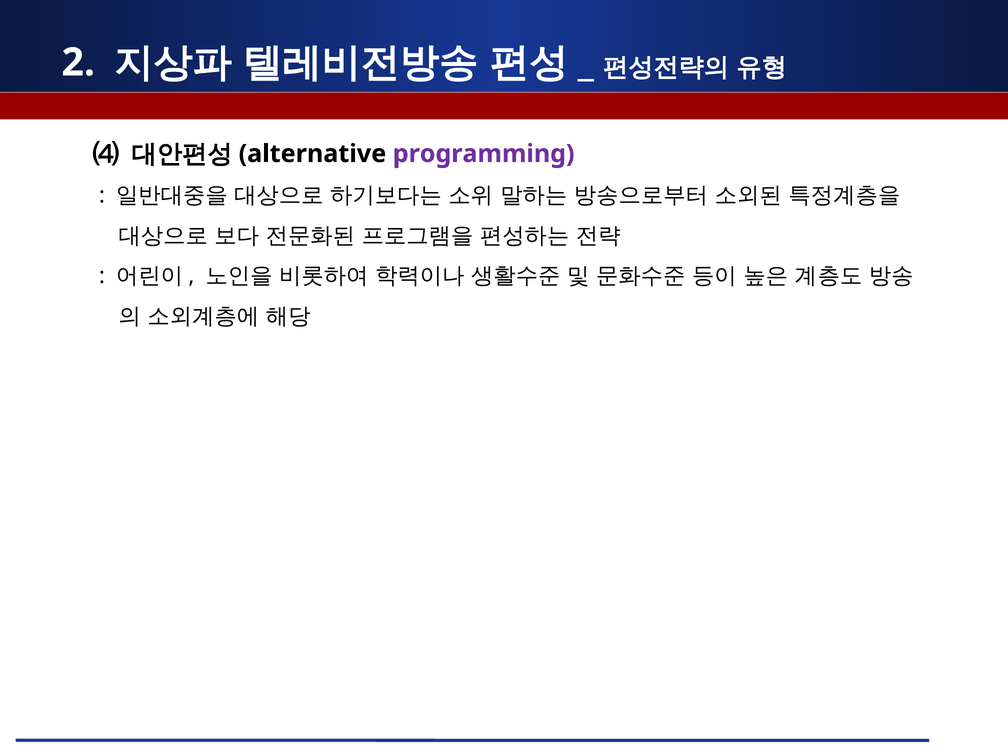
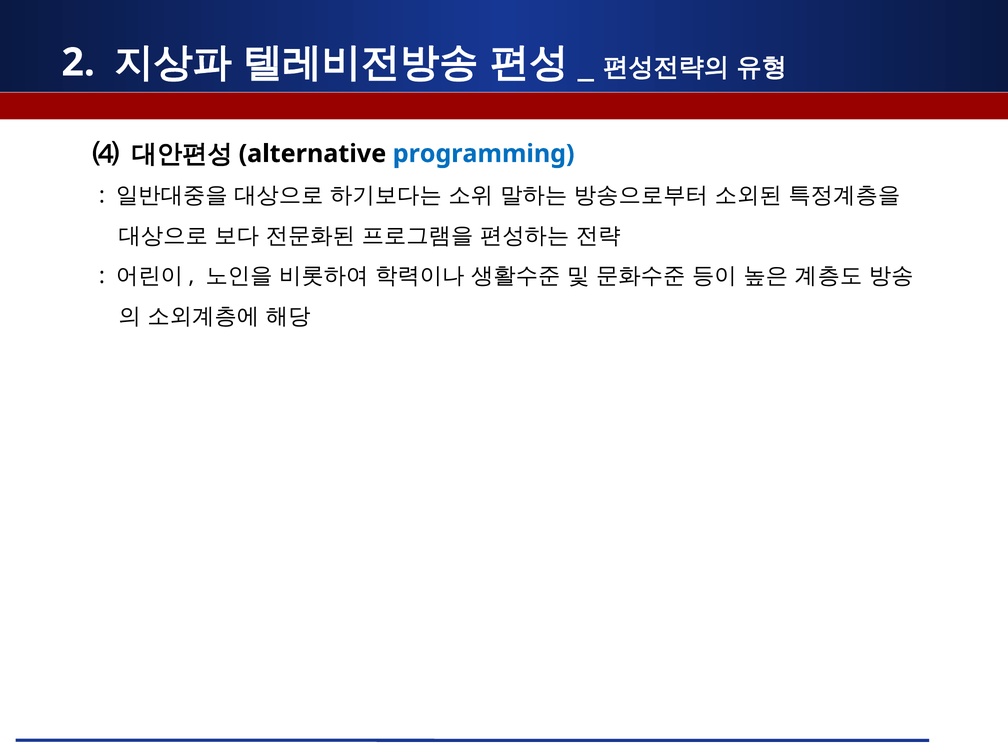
programming colour: purple -> blue
